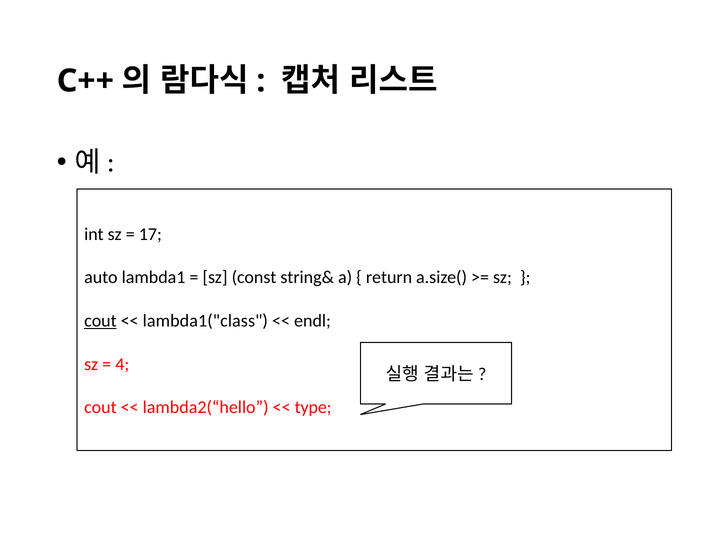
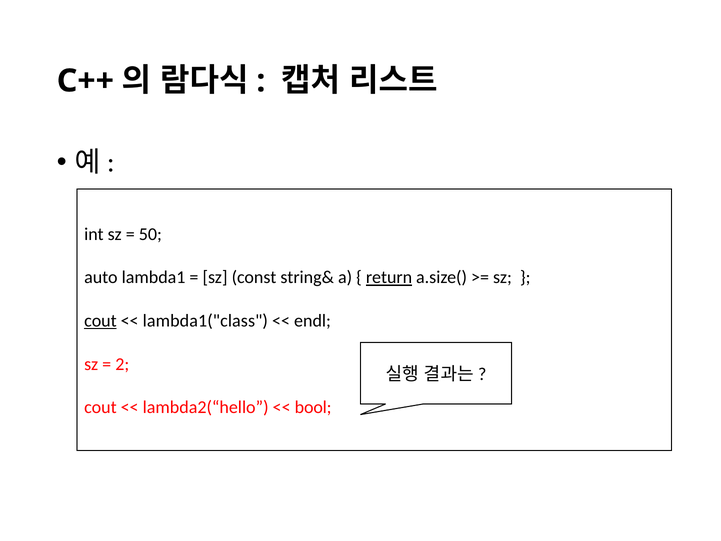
17: 17 -> 50
return underline: none -> present
4: 4 -> 2
type: type -> bool
